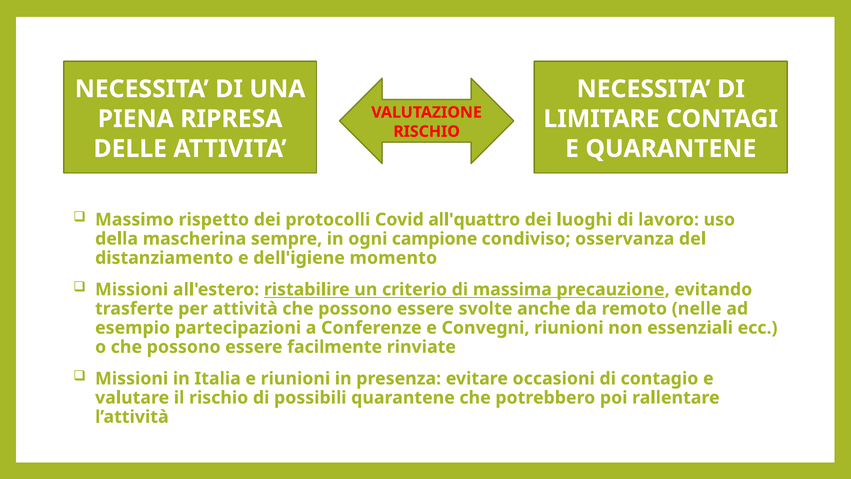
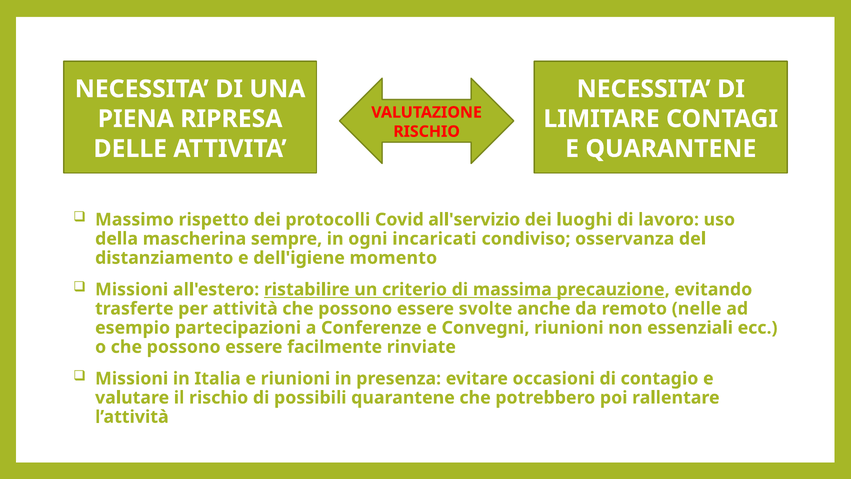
all'quattro: all'quattro -> all'servizio
campione: campione -> incaricati
